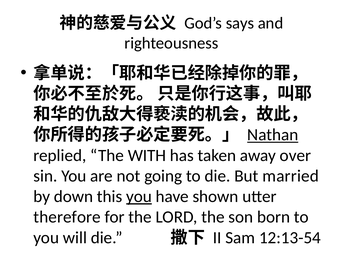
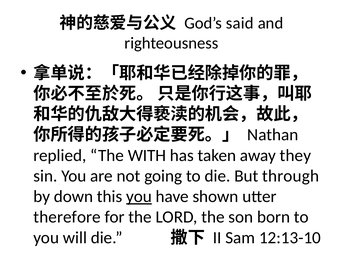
says: says -> said
Nathan underline: present -> none
over: over -> they
married: married -> through
12:13-54: 12:13-54 -> 12:13-10
